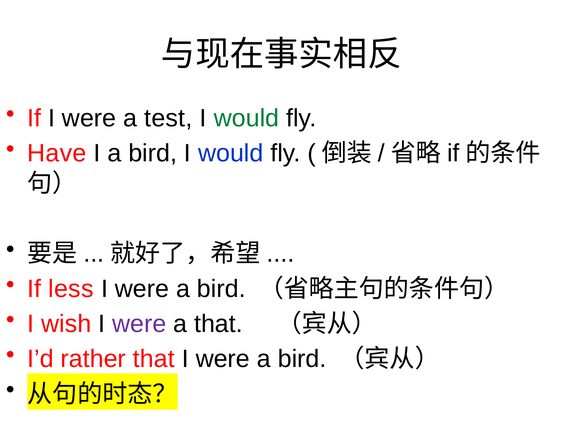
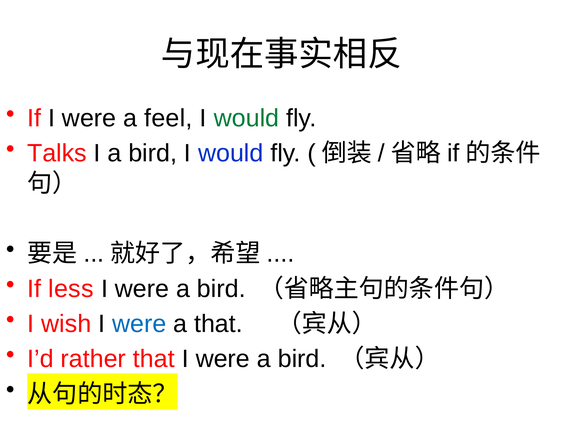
test: test -> feel
Have: Have -> Talks
were at (139, 323) colour: purple -> blue
